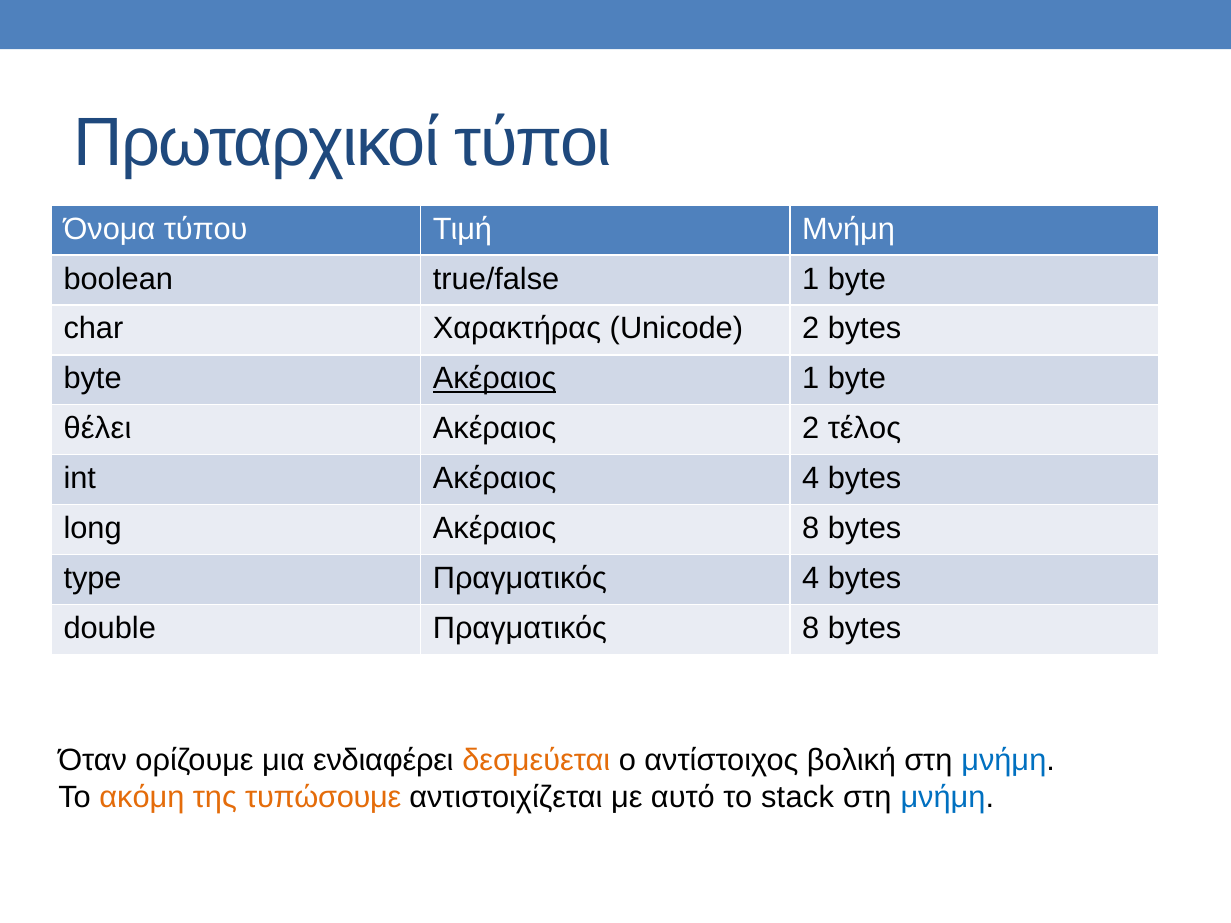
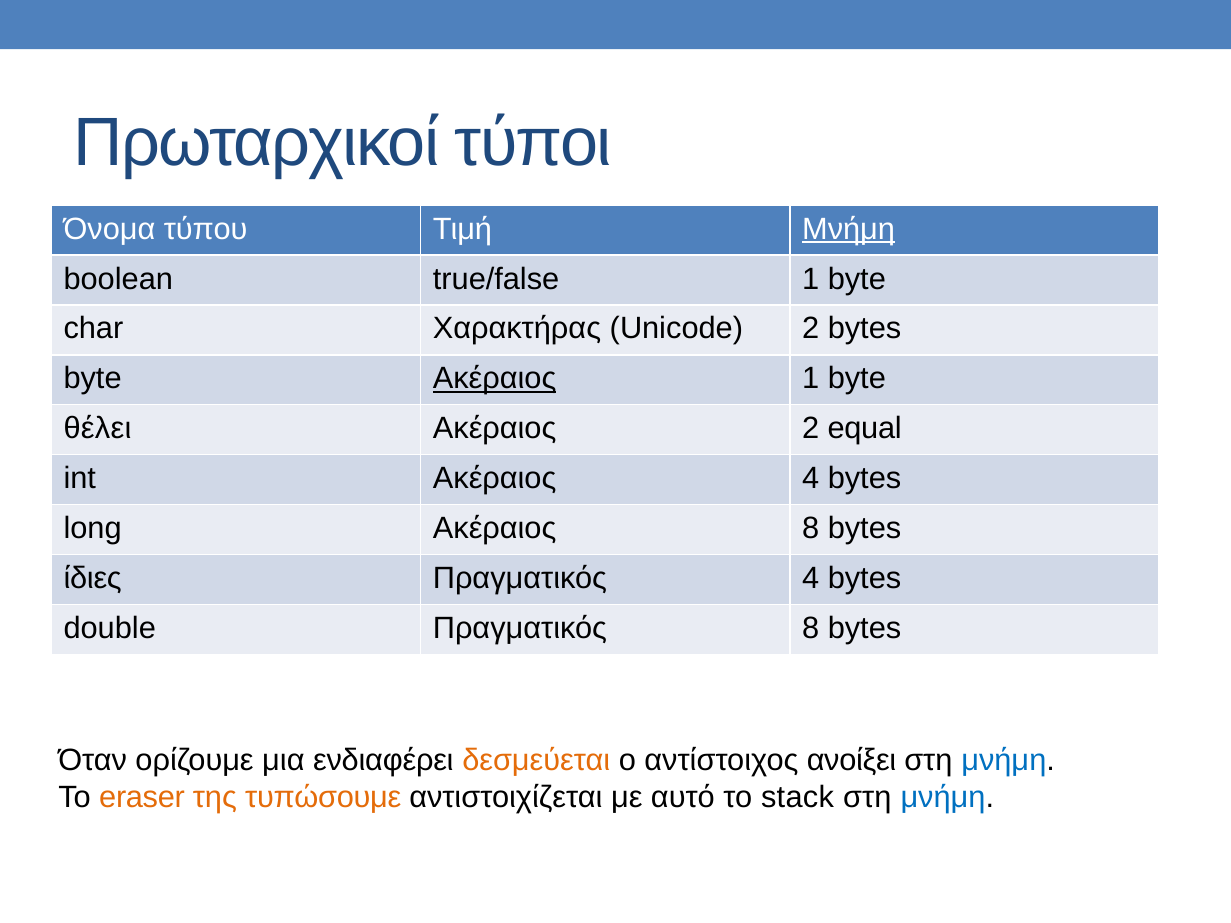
Μνήμη at (849, 229) underline: none -> present
τέλος: τέλος -> equal
type: type -> ίδιες
βολική: βολική -> ανοίξει
ακόμη: ακόμη -> eraser
